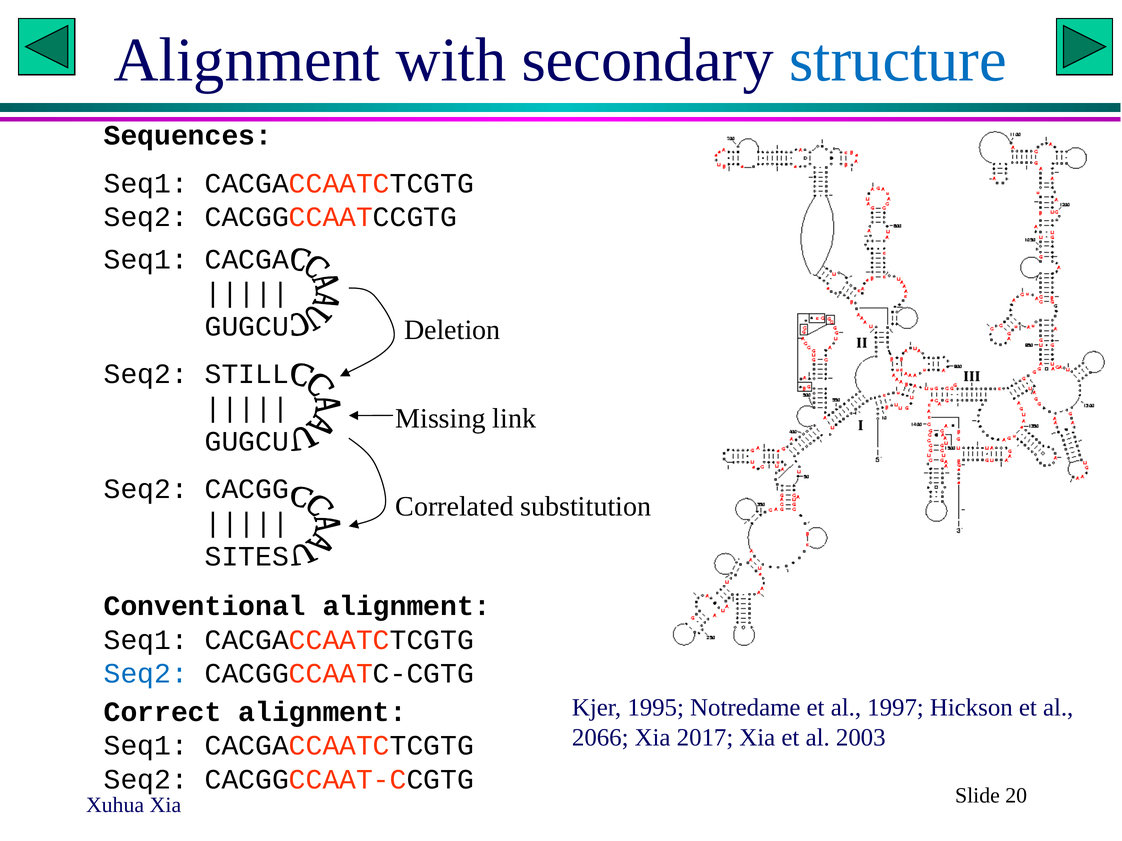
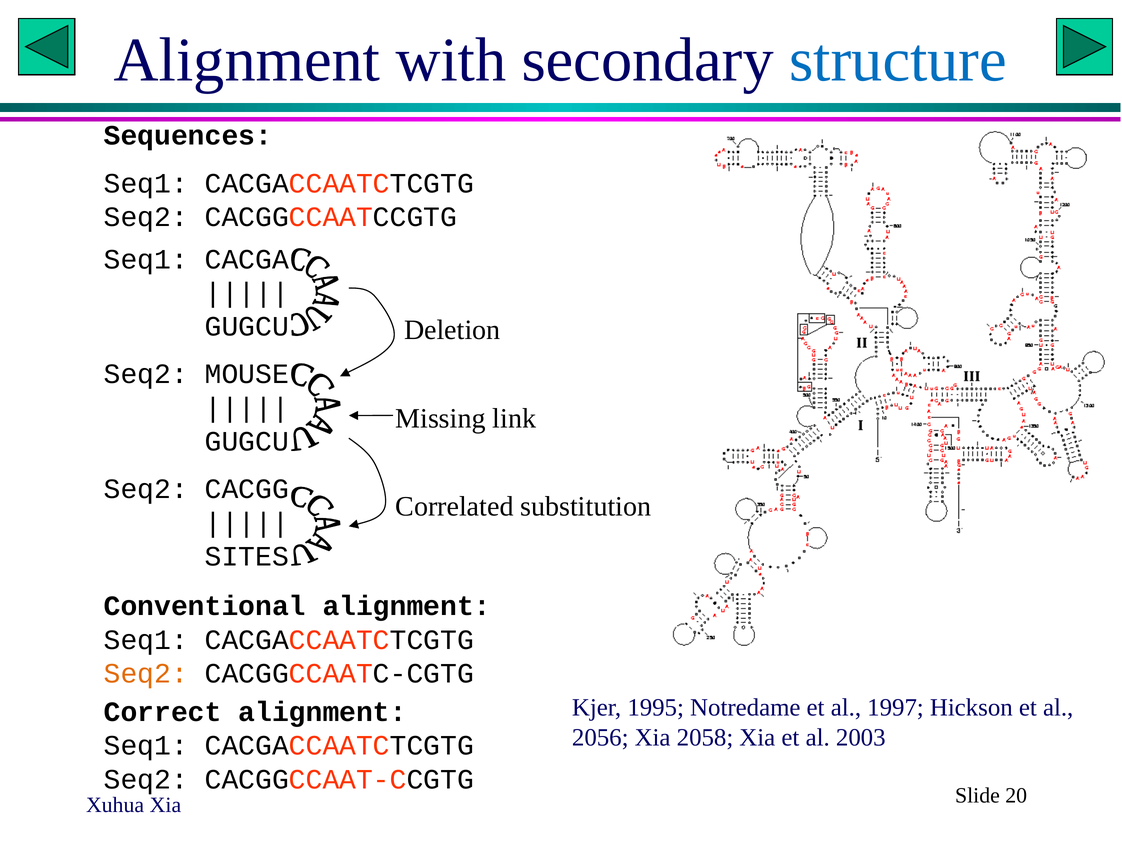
STILL: STILL -> MOUSE
Seq2 at (146, 674) colour: blue -> orange
2066: 2066 -> 2056
2017: 2017 -> 2058
